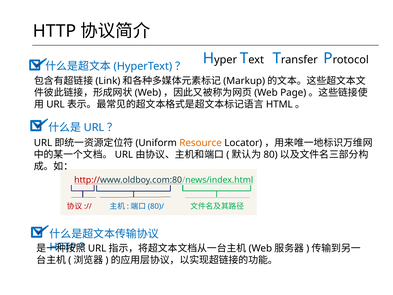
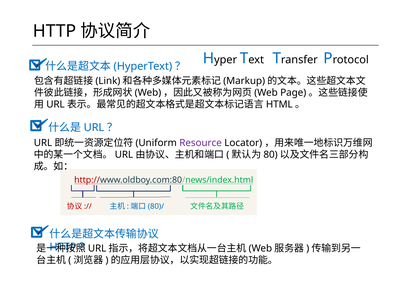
Resource colour: orange -> purple
